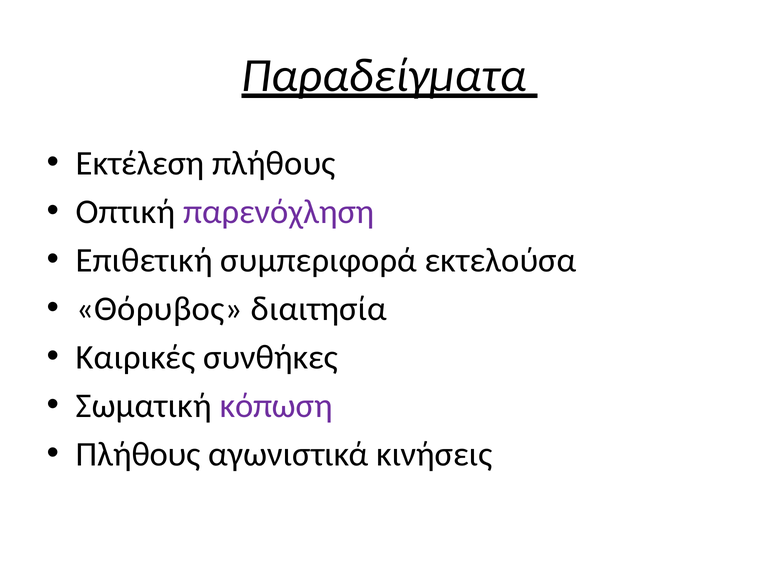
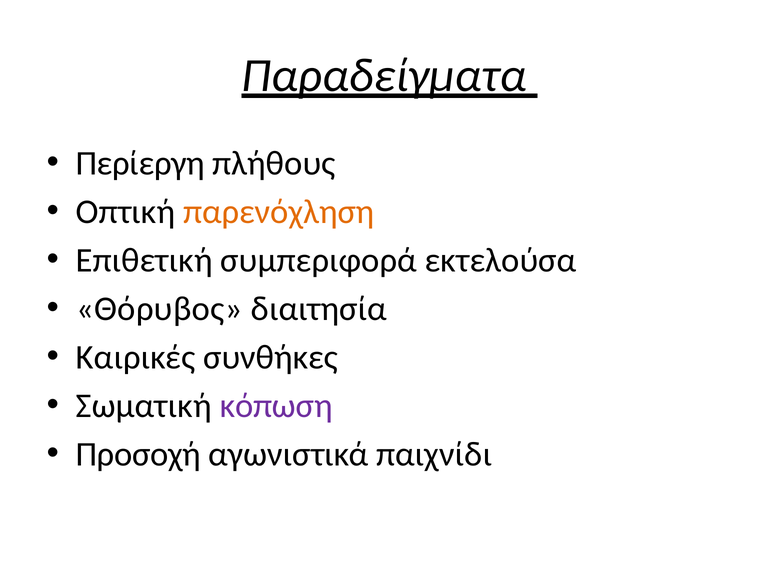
Εκτέλεση: Εκτέλεση -> Περίεργη
παρενόχληση colour: purple -> orange
Πλήθους at (138, 454): Πλήθους -> Προσοχή
κινήσεις: κινήσεις -> παιχνίδι
